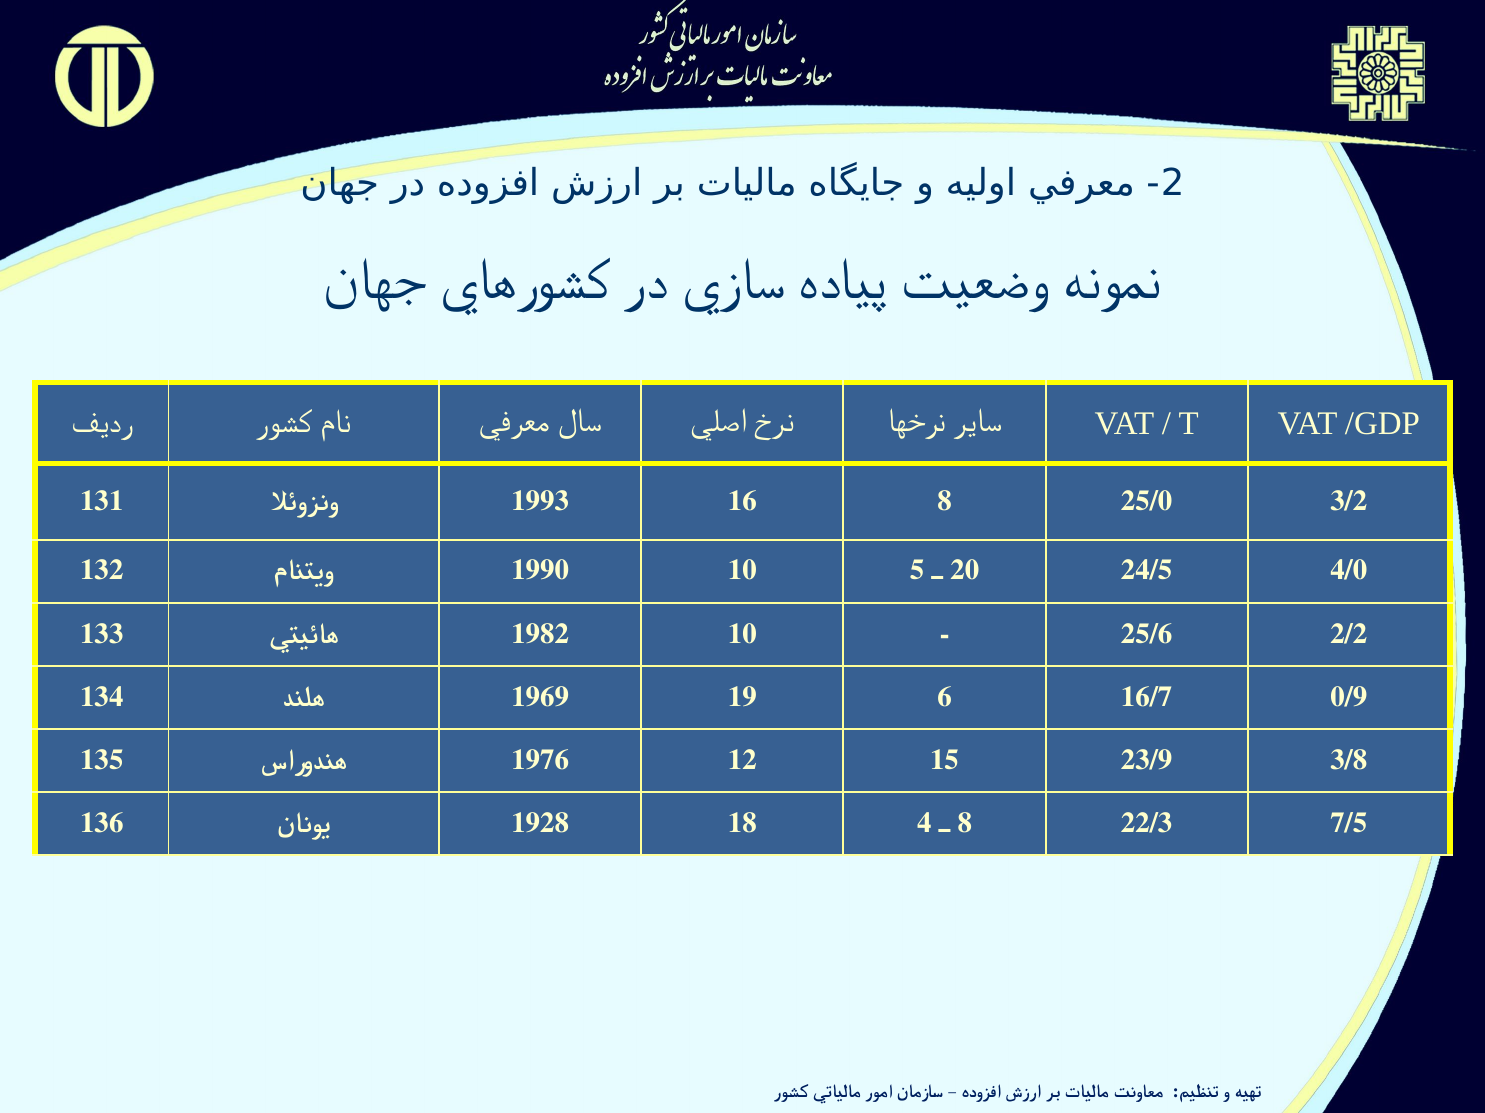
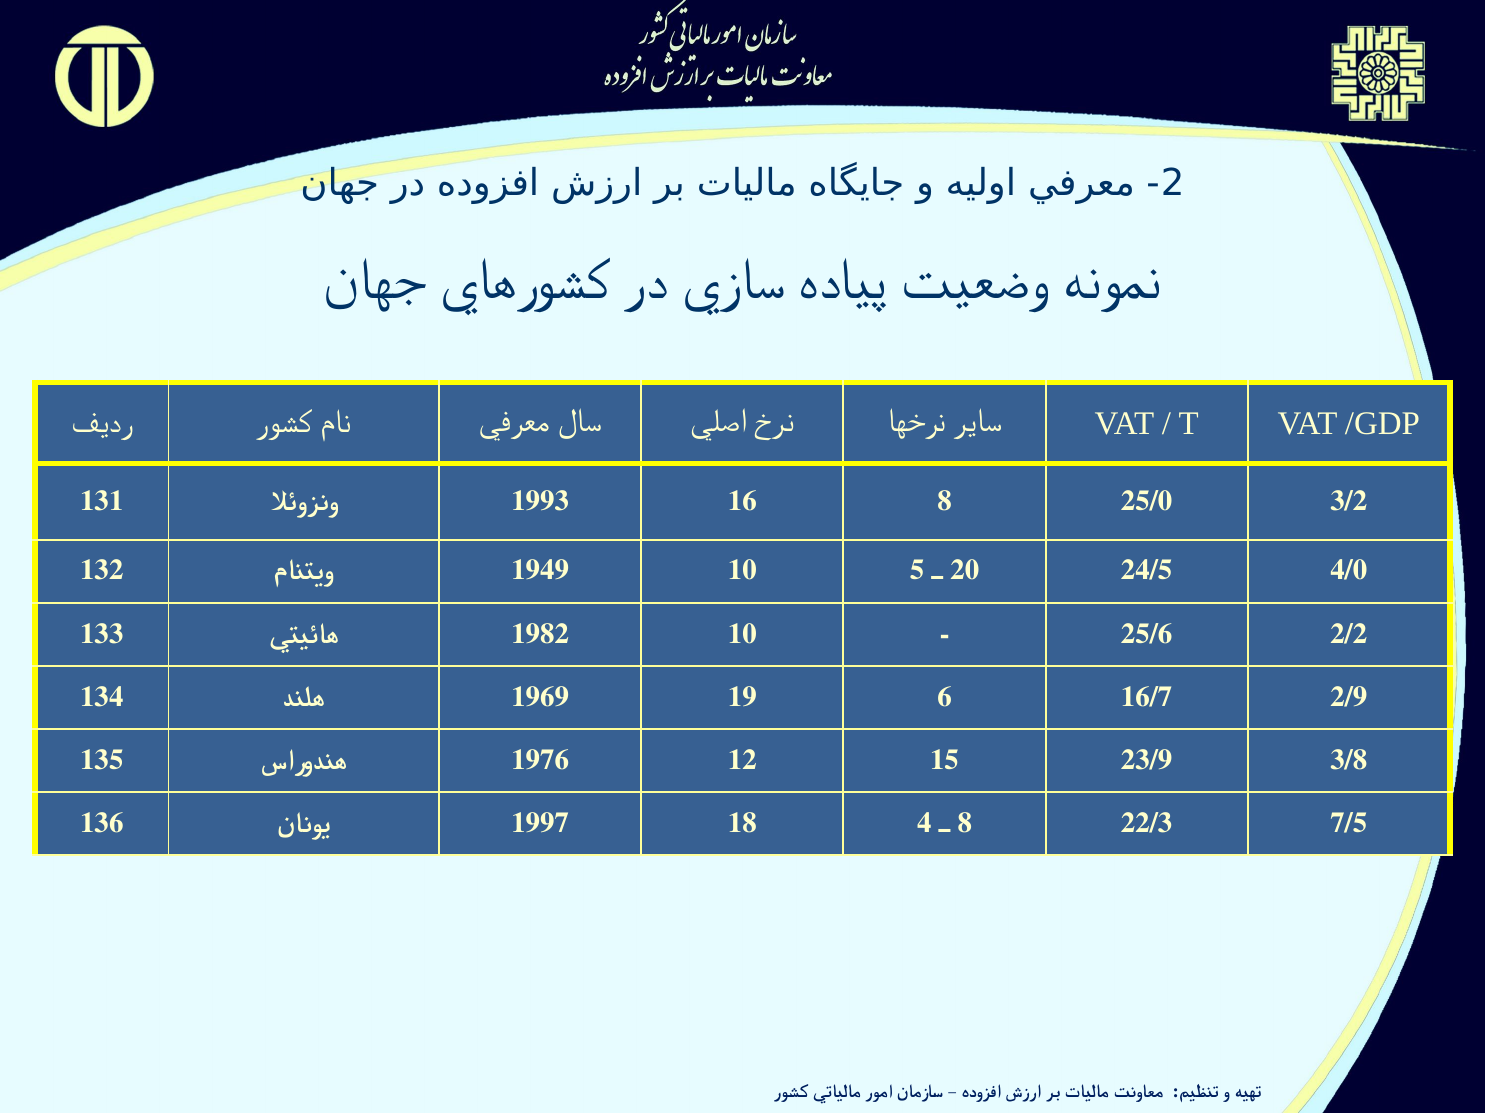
1990: 1990 -> 1949
0/9: 0/9 -> 2/9
1928: 1928 -> 1997
